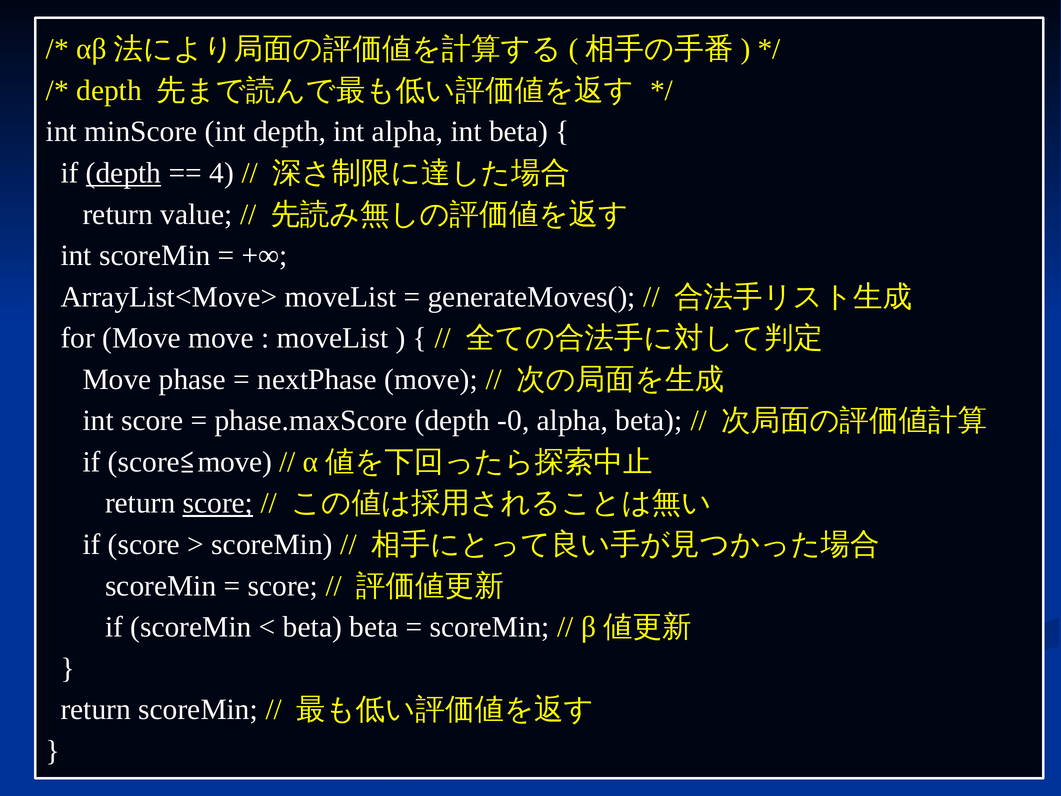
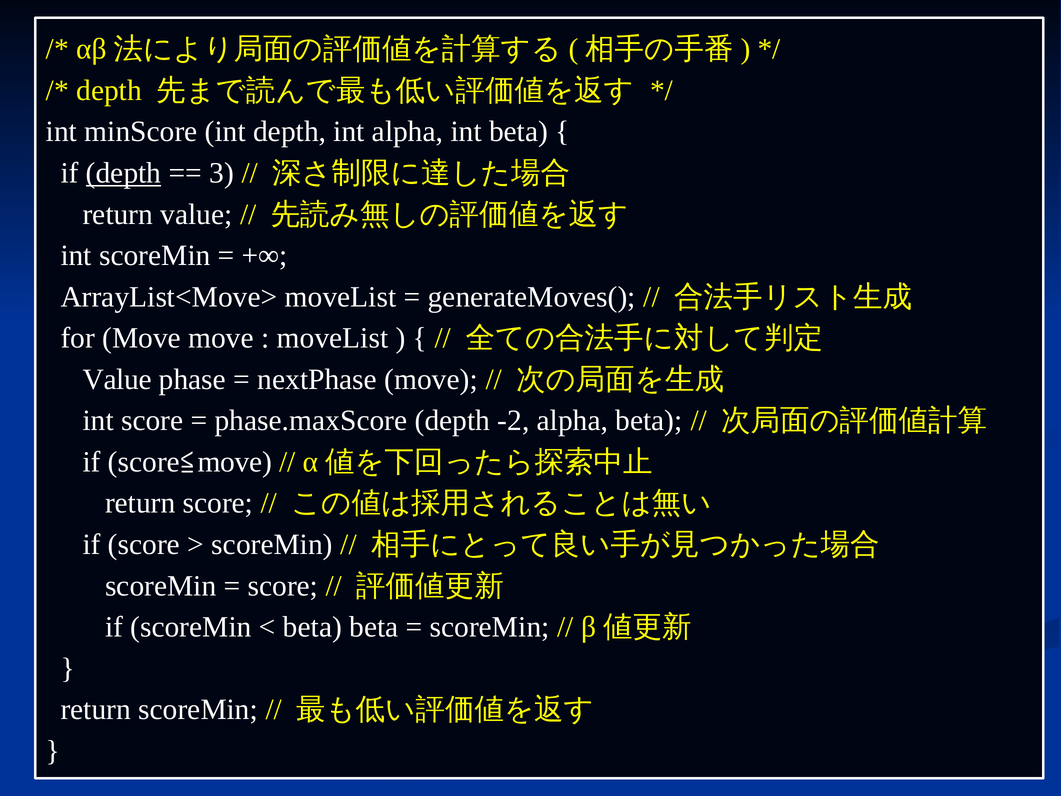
4: 4 -> 3
Move at (117, 379): Move -> Value
-0: -0 -> -2
score at (218, 503) underline: present -> none
